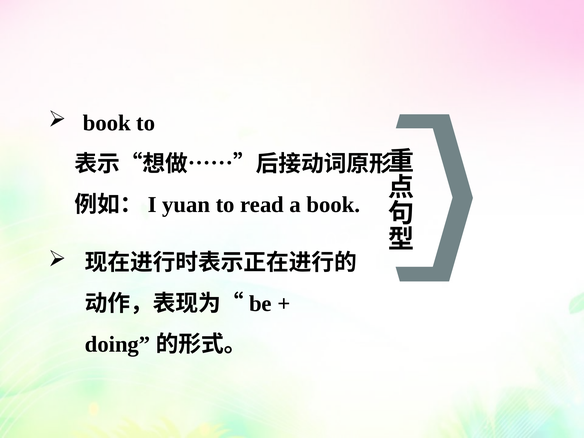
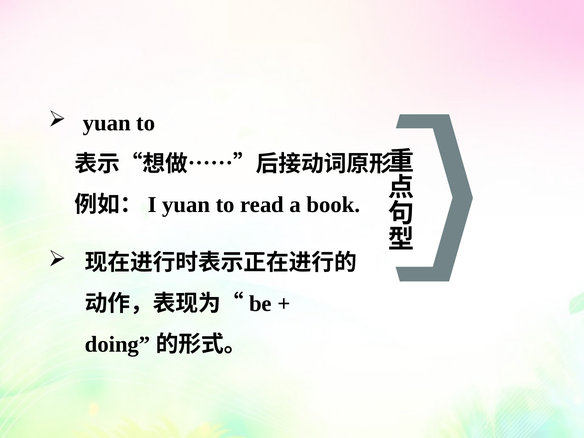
book at (107, 123): book -> yuan
